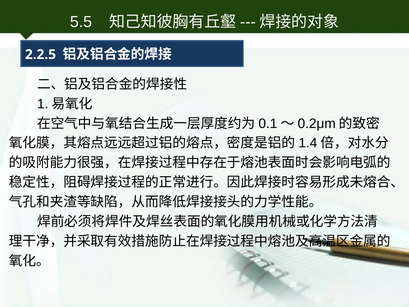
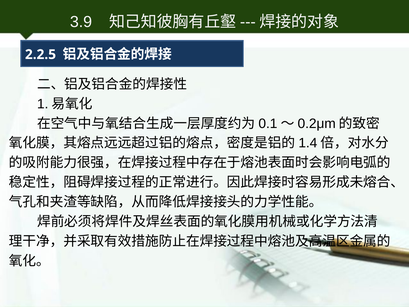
5.5: 5.5 -> 3.9
